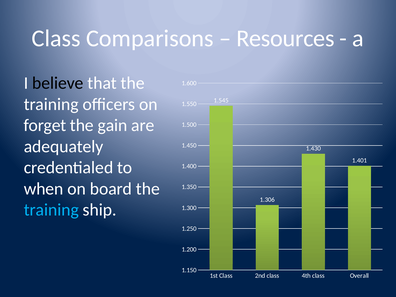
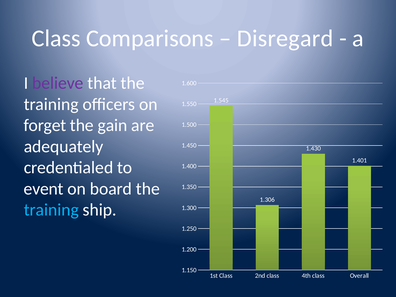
Resources: Resources -> Disregard
believe colour: black -> purple
when: when -> event
